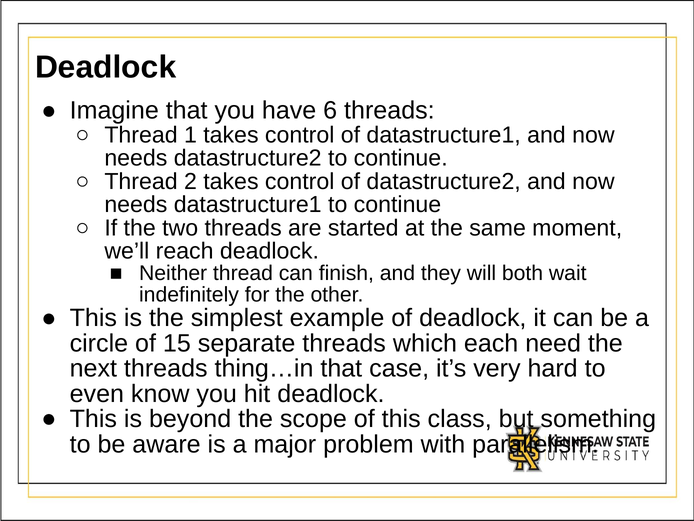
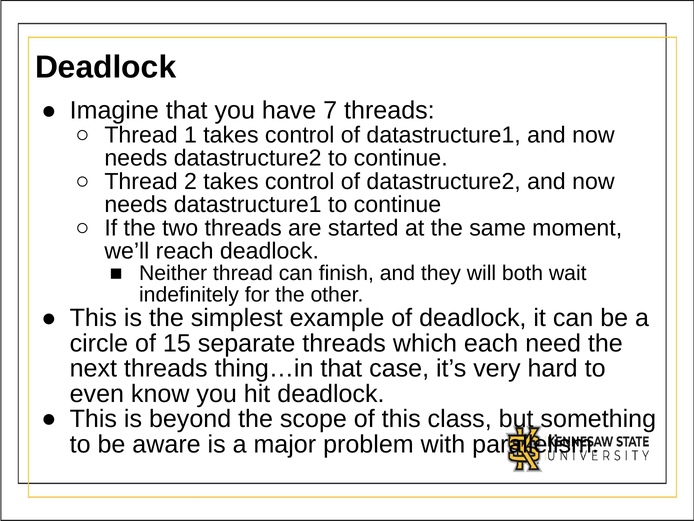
6: 6 -> 7
